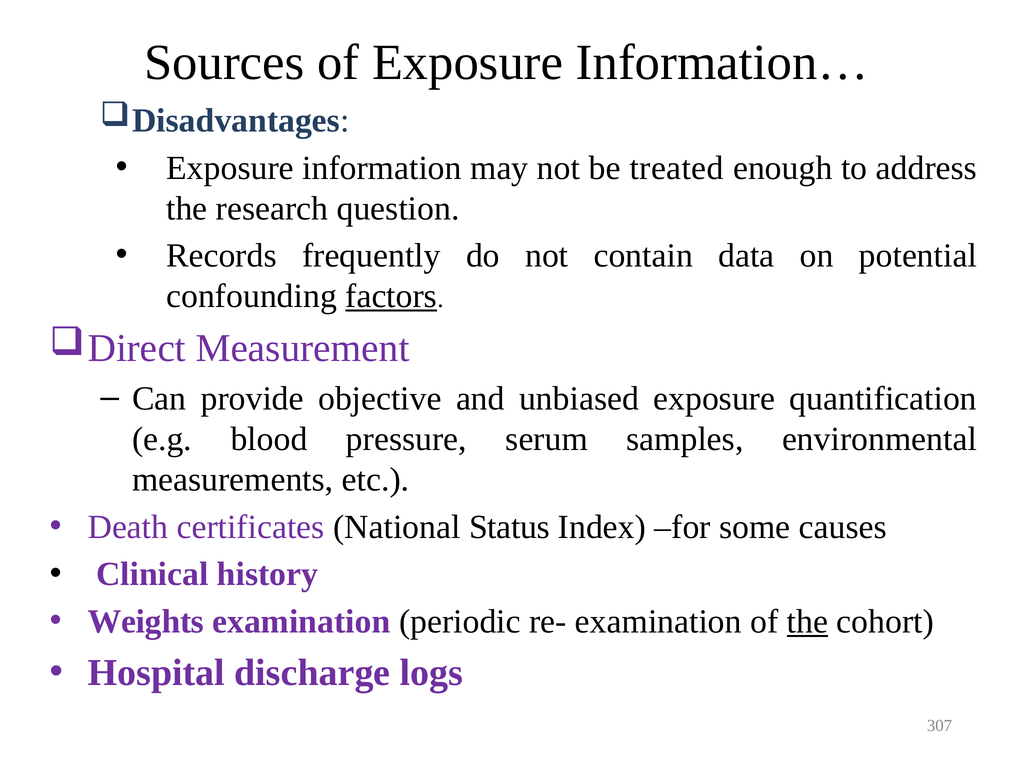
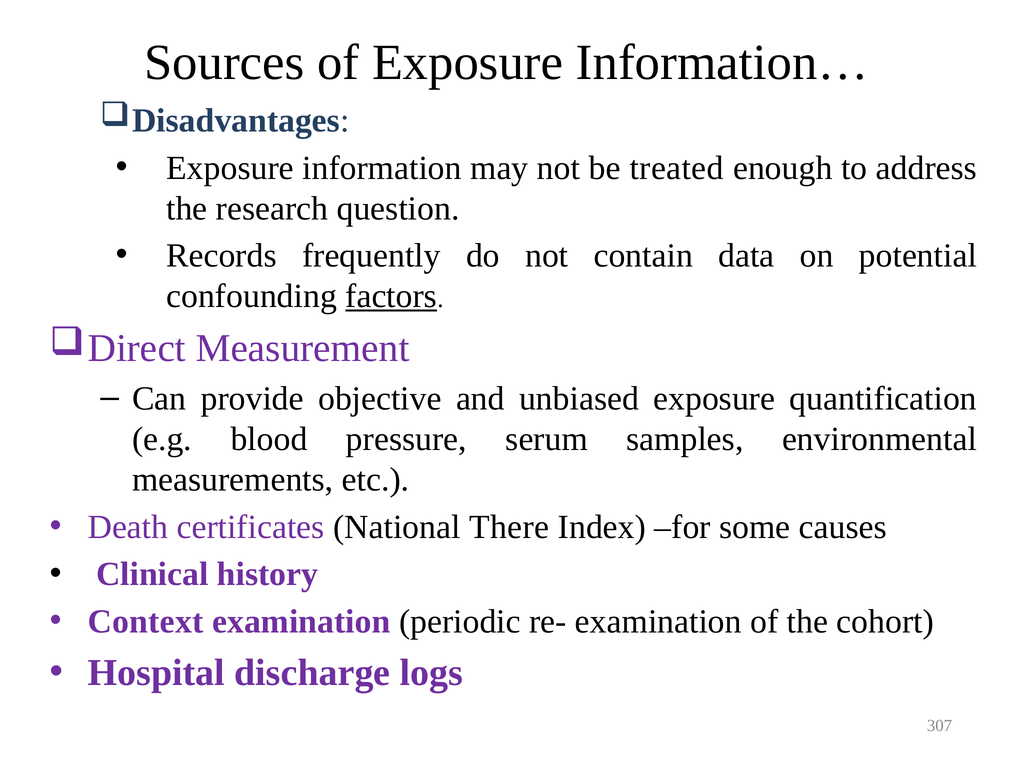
Status: Status -> There
Weights: Weights -> Context
the at (807, 621) underline: present -> none
